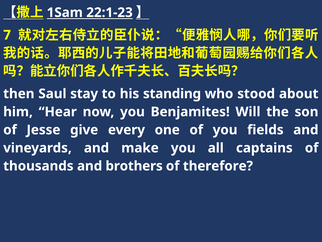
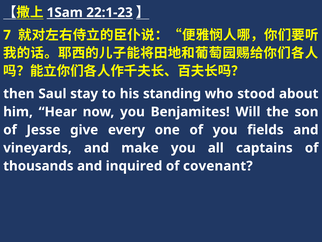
brothers: brothers -> inquired
therefore: therefore -> covenant
